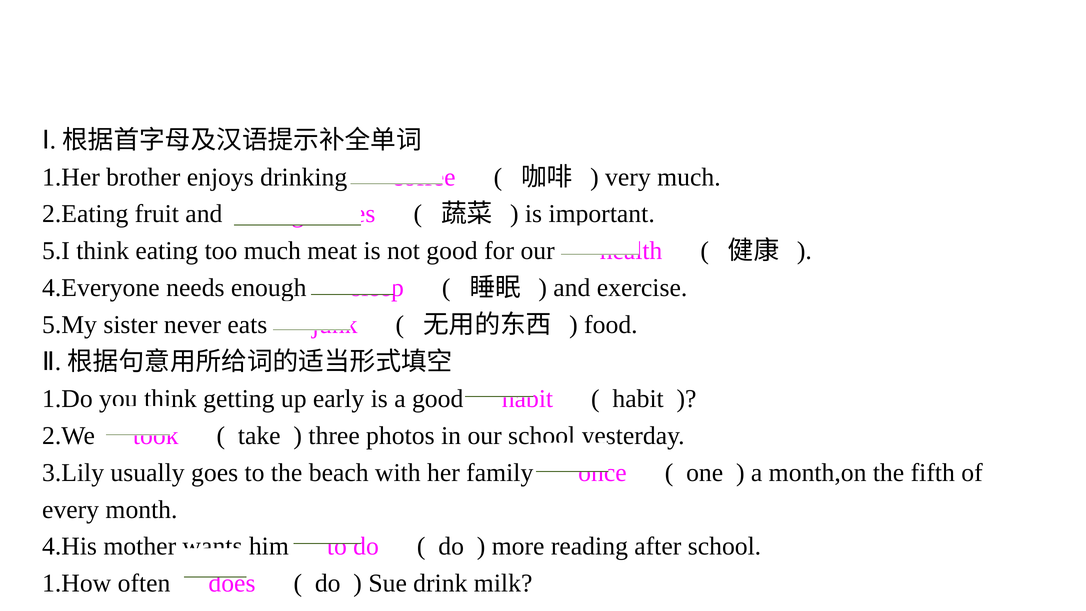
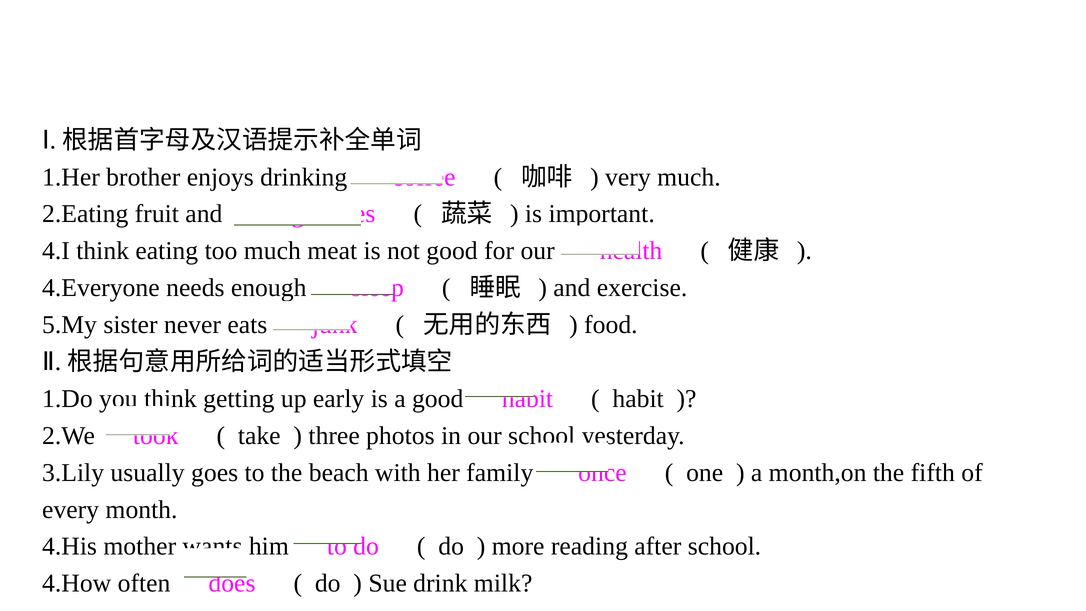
5.I: 5.I -> 4.I
1.How: 1.How -> 4.How
